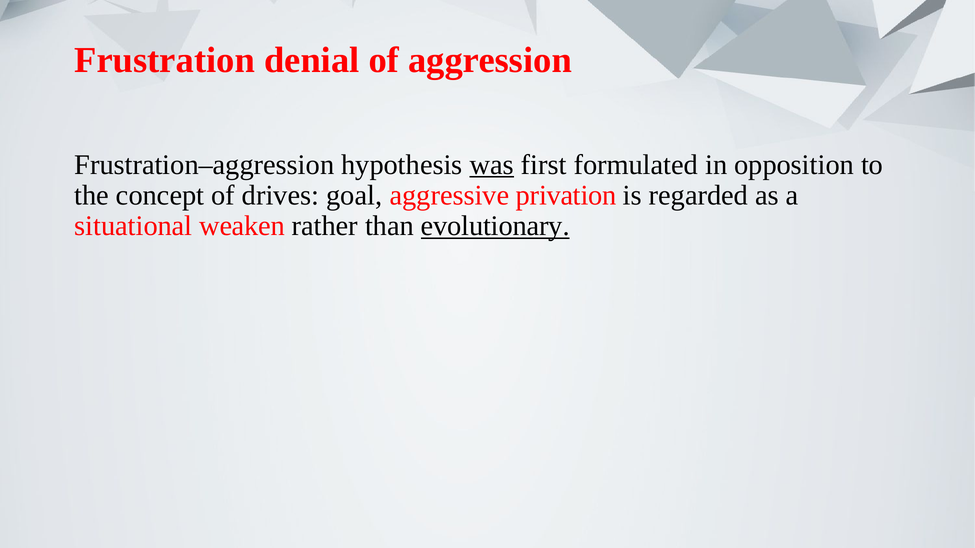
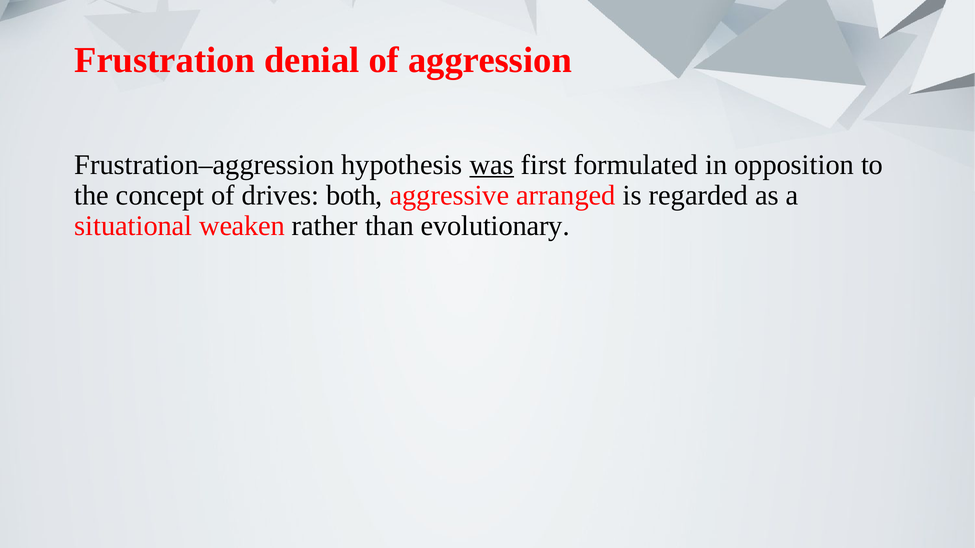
goal: goal -> both
privation: privation -> arranged
evolutionary underline: present -> none
